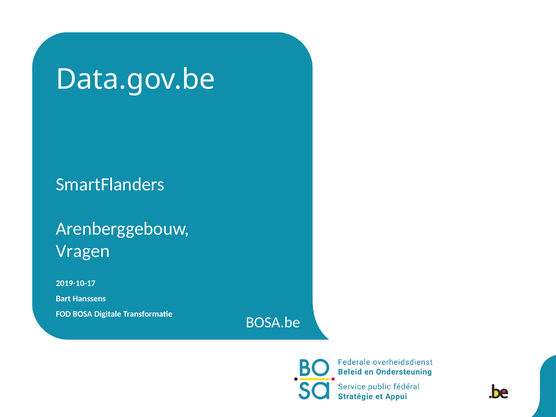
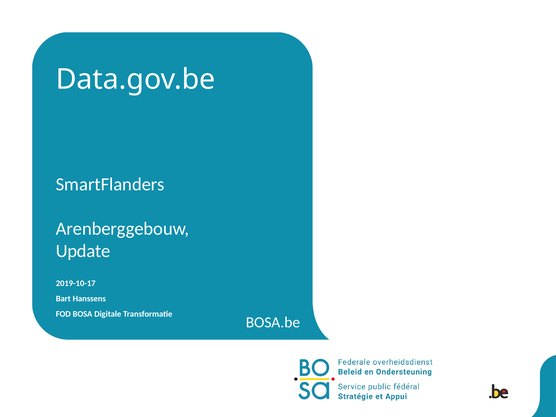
Vragen: Vragen -> Update
